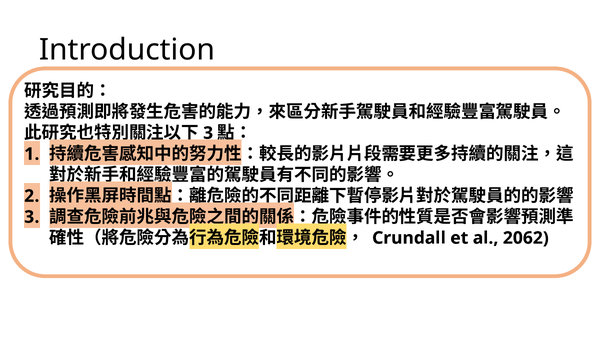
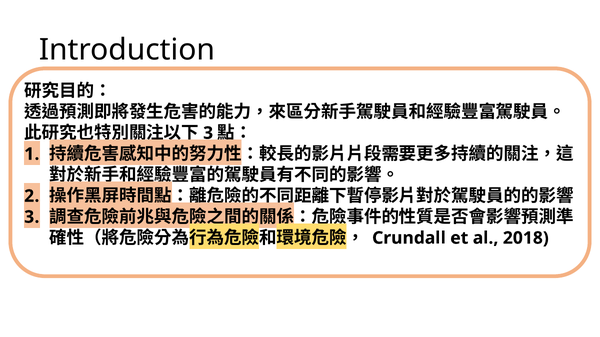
2062: 2062 -> 2018
